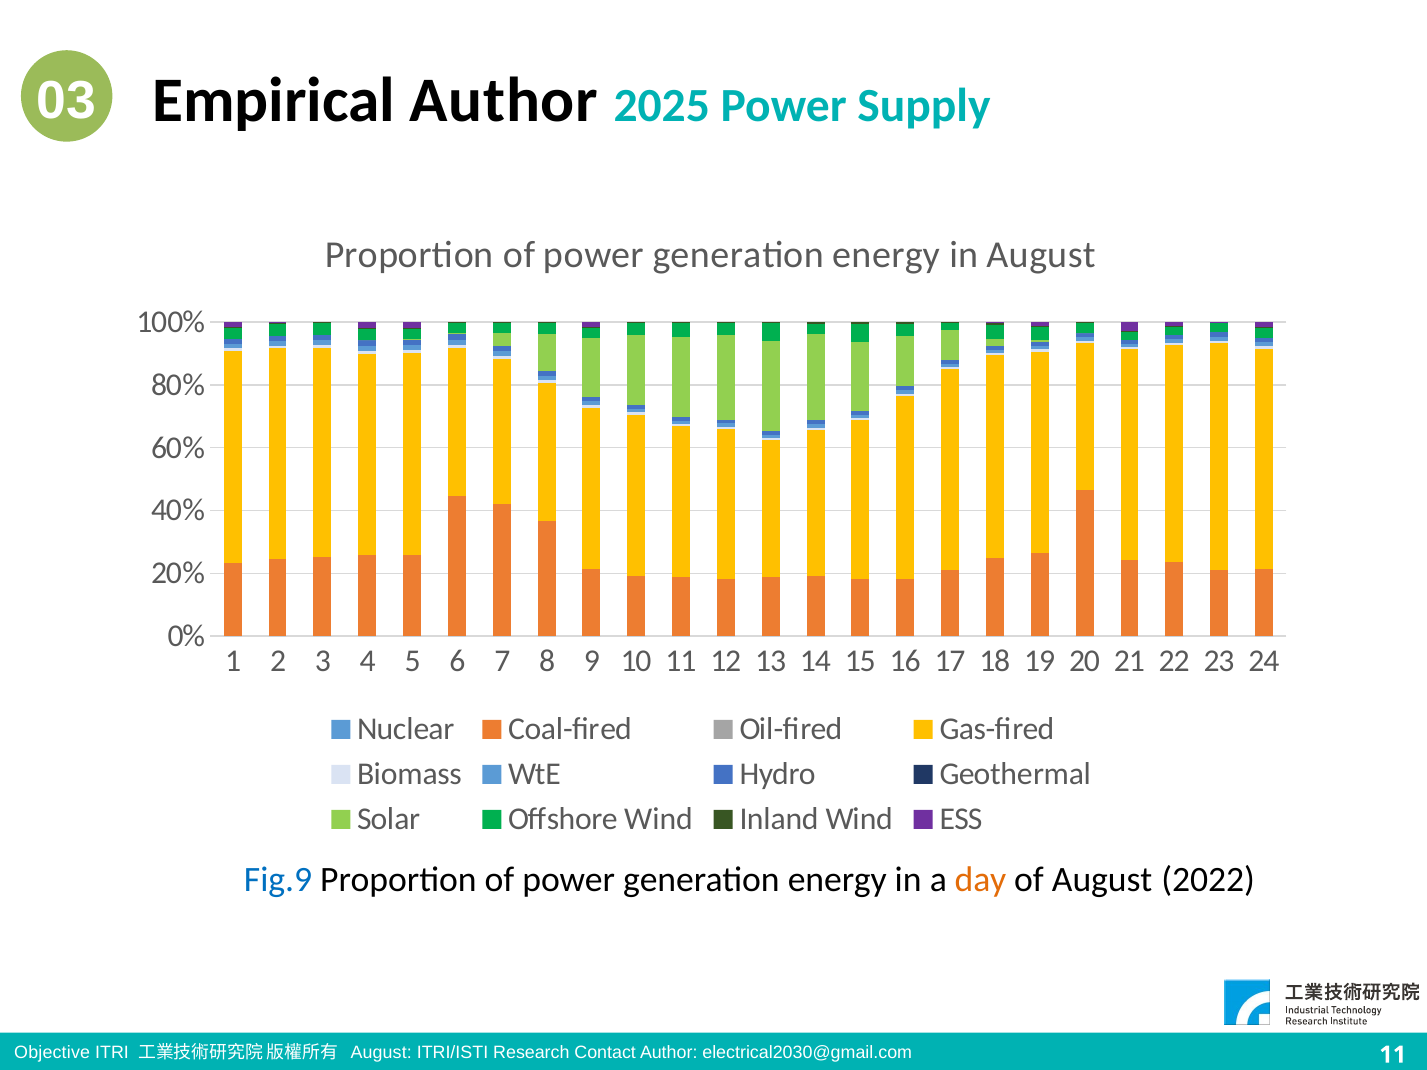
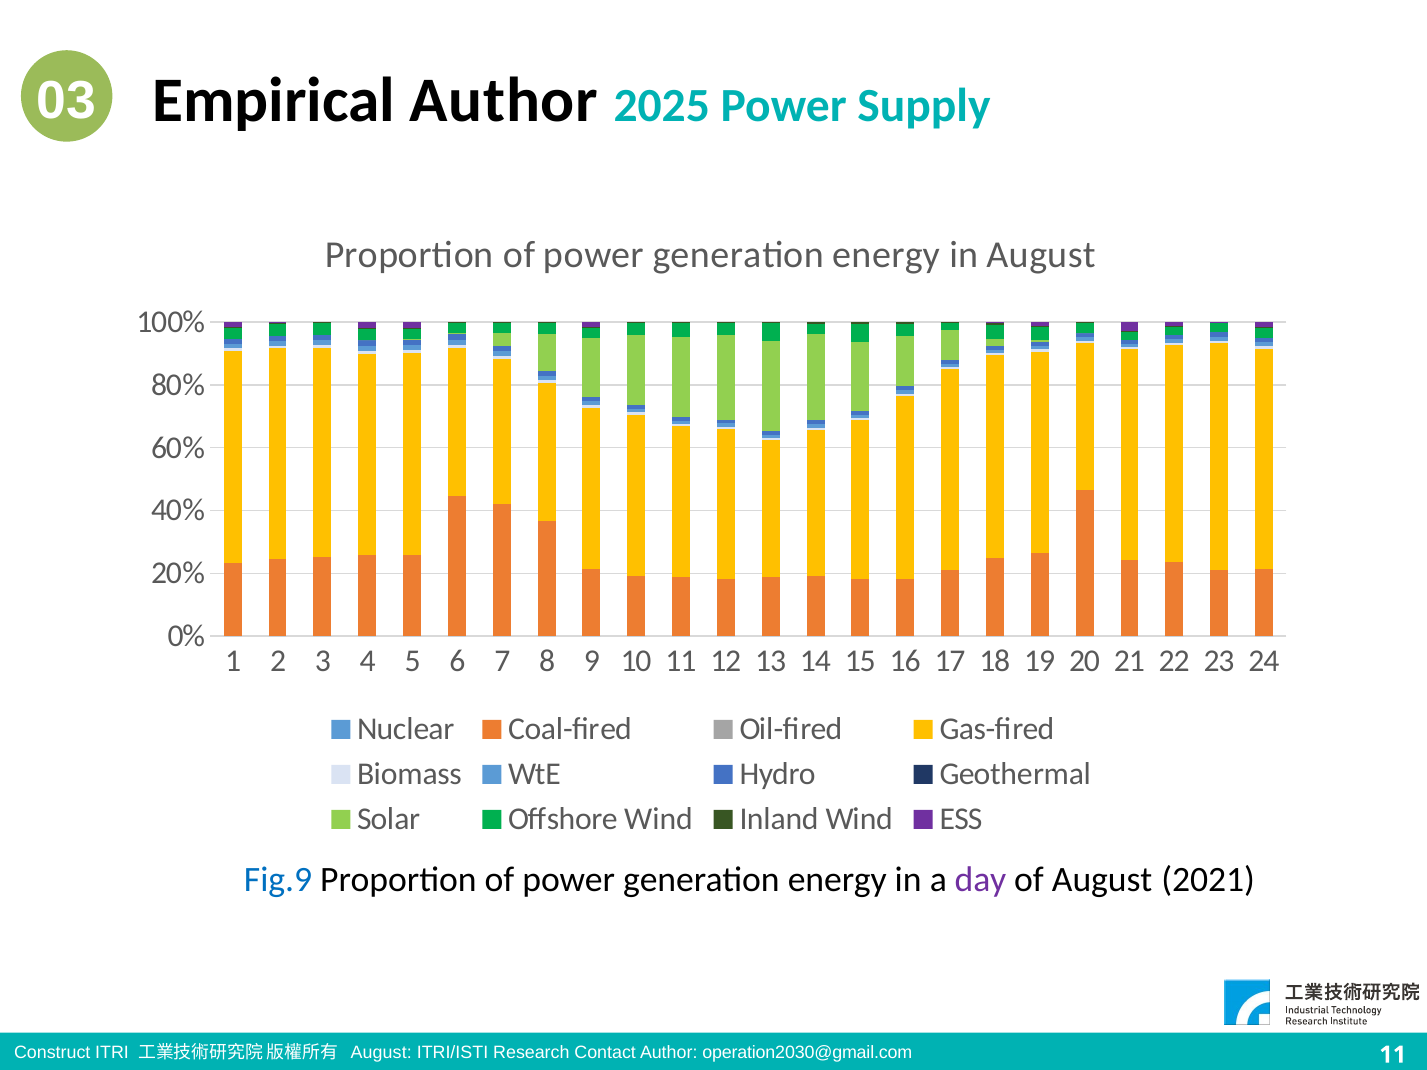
day colour: orange -> purple
2022: 2022 -> 2021
Objective: Objective -> Construct
electrical2030@gmail.com: electrical2030@gmail.com -> operation2030@gmail.com
